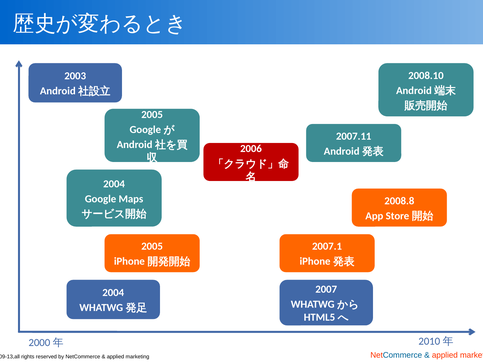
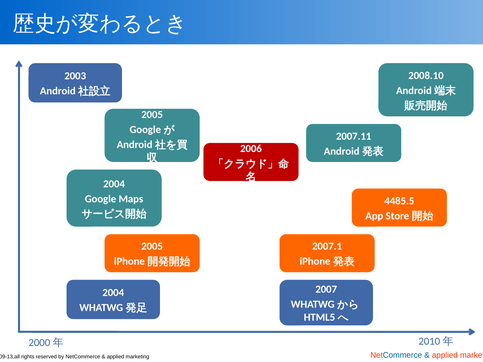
2008.8: 2008.8 -> 4485.5
